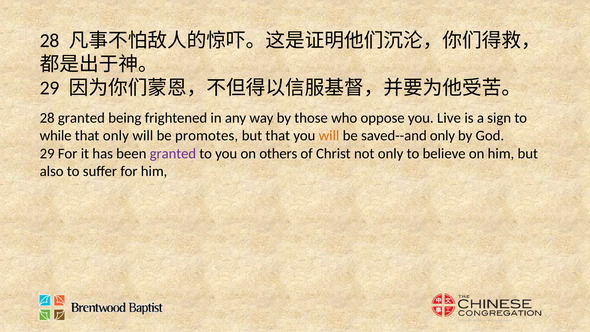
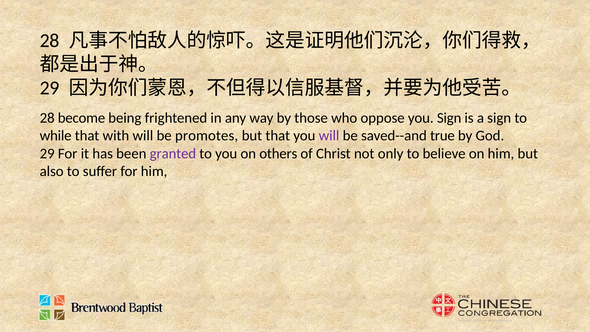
28 granted: granted -> become
you Live: Live -> Sign
that only: only -> with
will at (329, 136) colour: orange -> purple
saved--and only: only -> true
